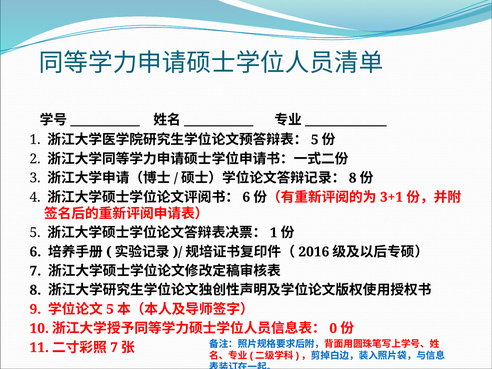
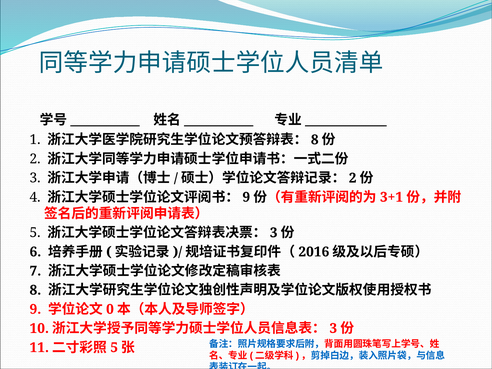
5 at (315, 140): 5 -> 8
8 at (353, 178): 8 -> 2
6 at (246, 197): 6 -> 9
1 at (274, 233): 1 -> 3
5 at (110, 309): 5 -> 0
0 at (333, 328): 0 -> 3
7 at (114, 348): 7 -> 5
